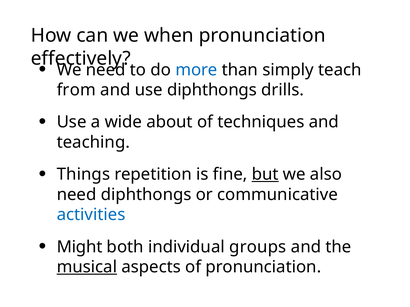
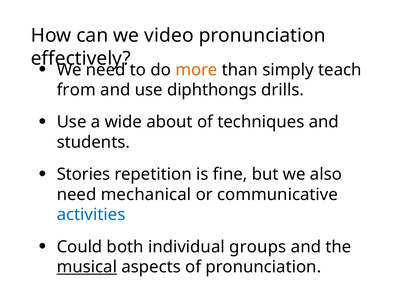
when: when -> video
more colour: blue -> orange
teaching: teaching -> students
Things: Things -> Stories
but underline: present -> none
need diphthongs: diphthongs -> mechanical
Might: Might -> Could
